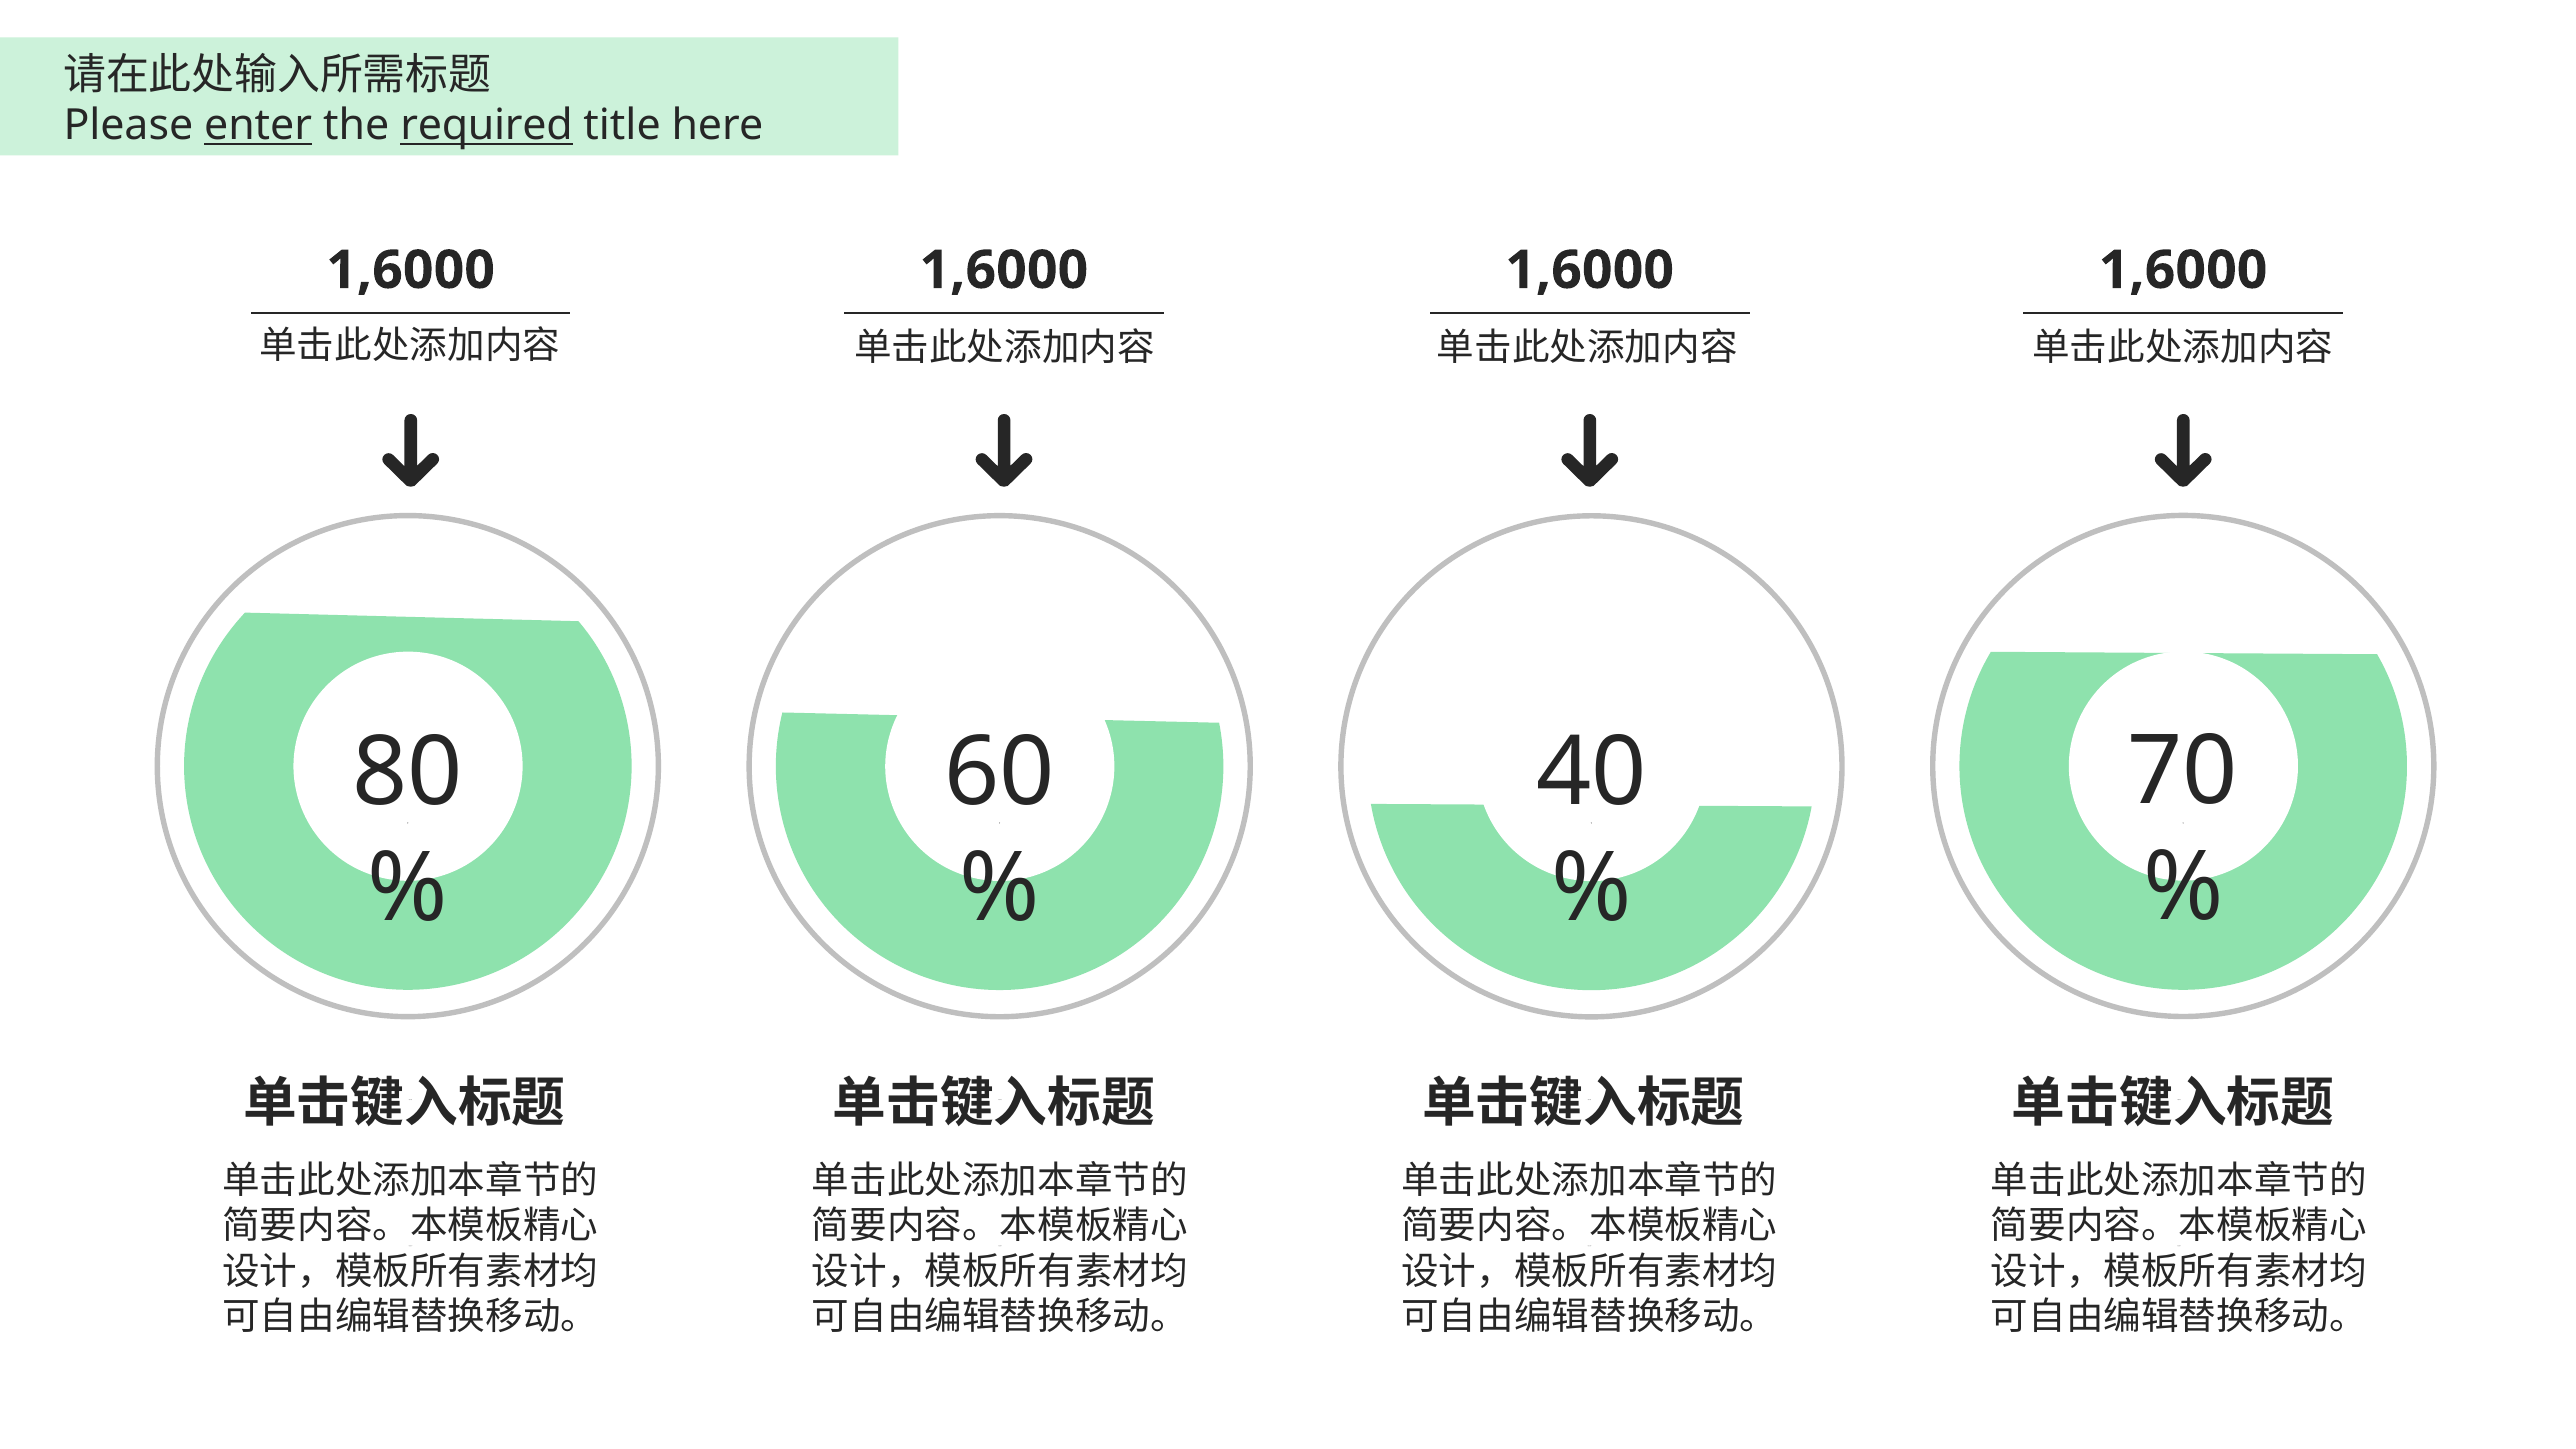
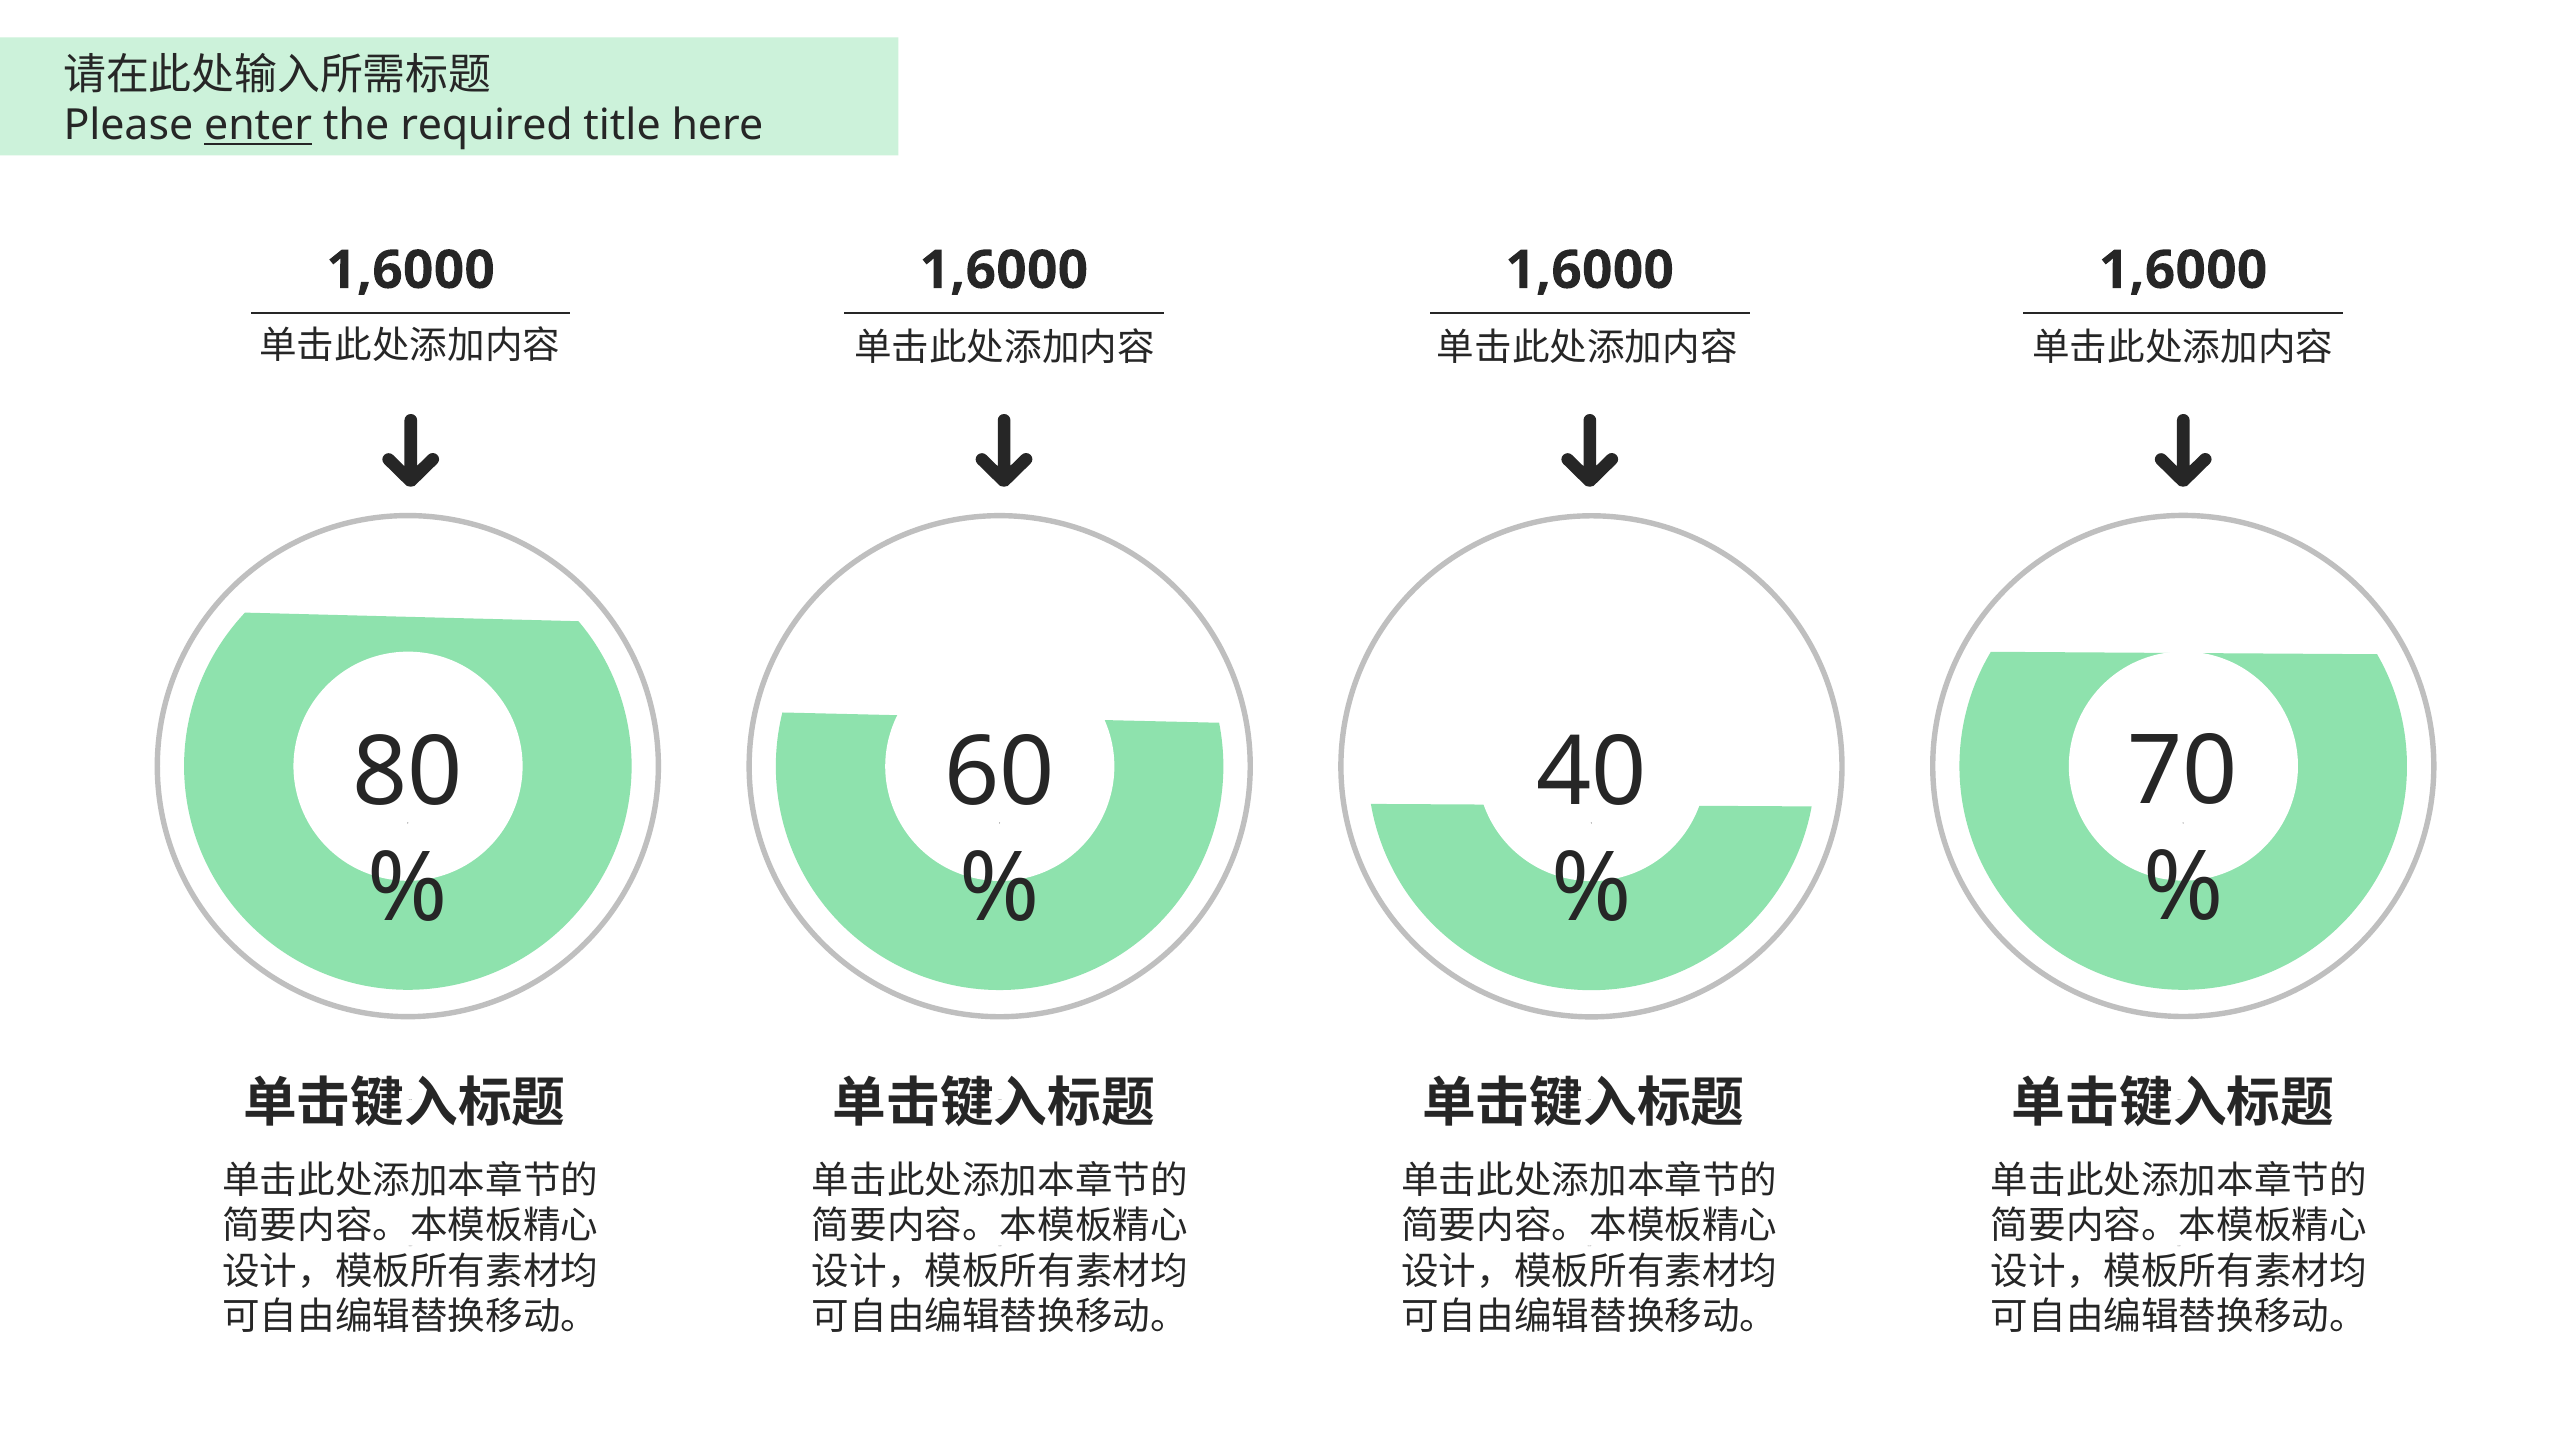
required underline: present -> none
